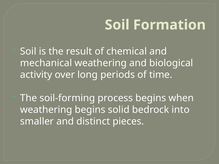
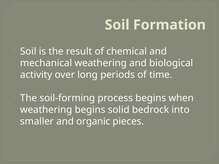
distinct: distinct -> organic
